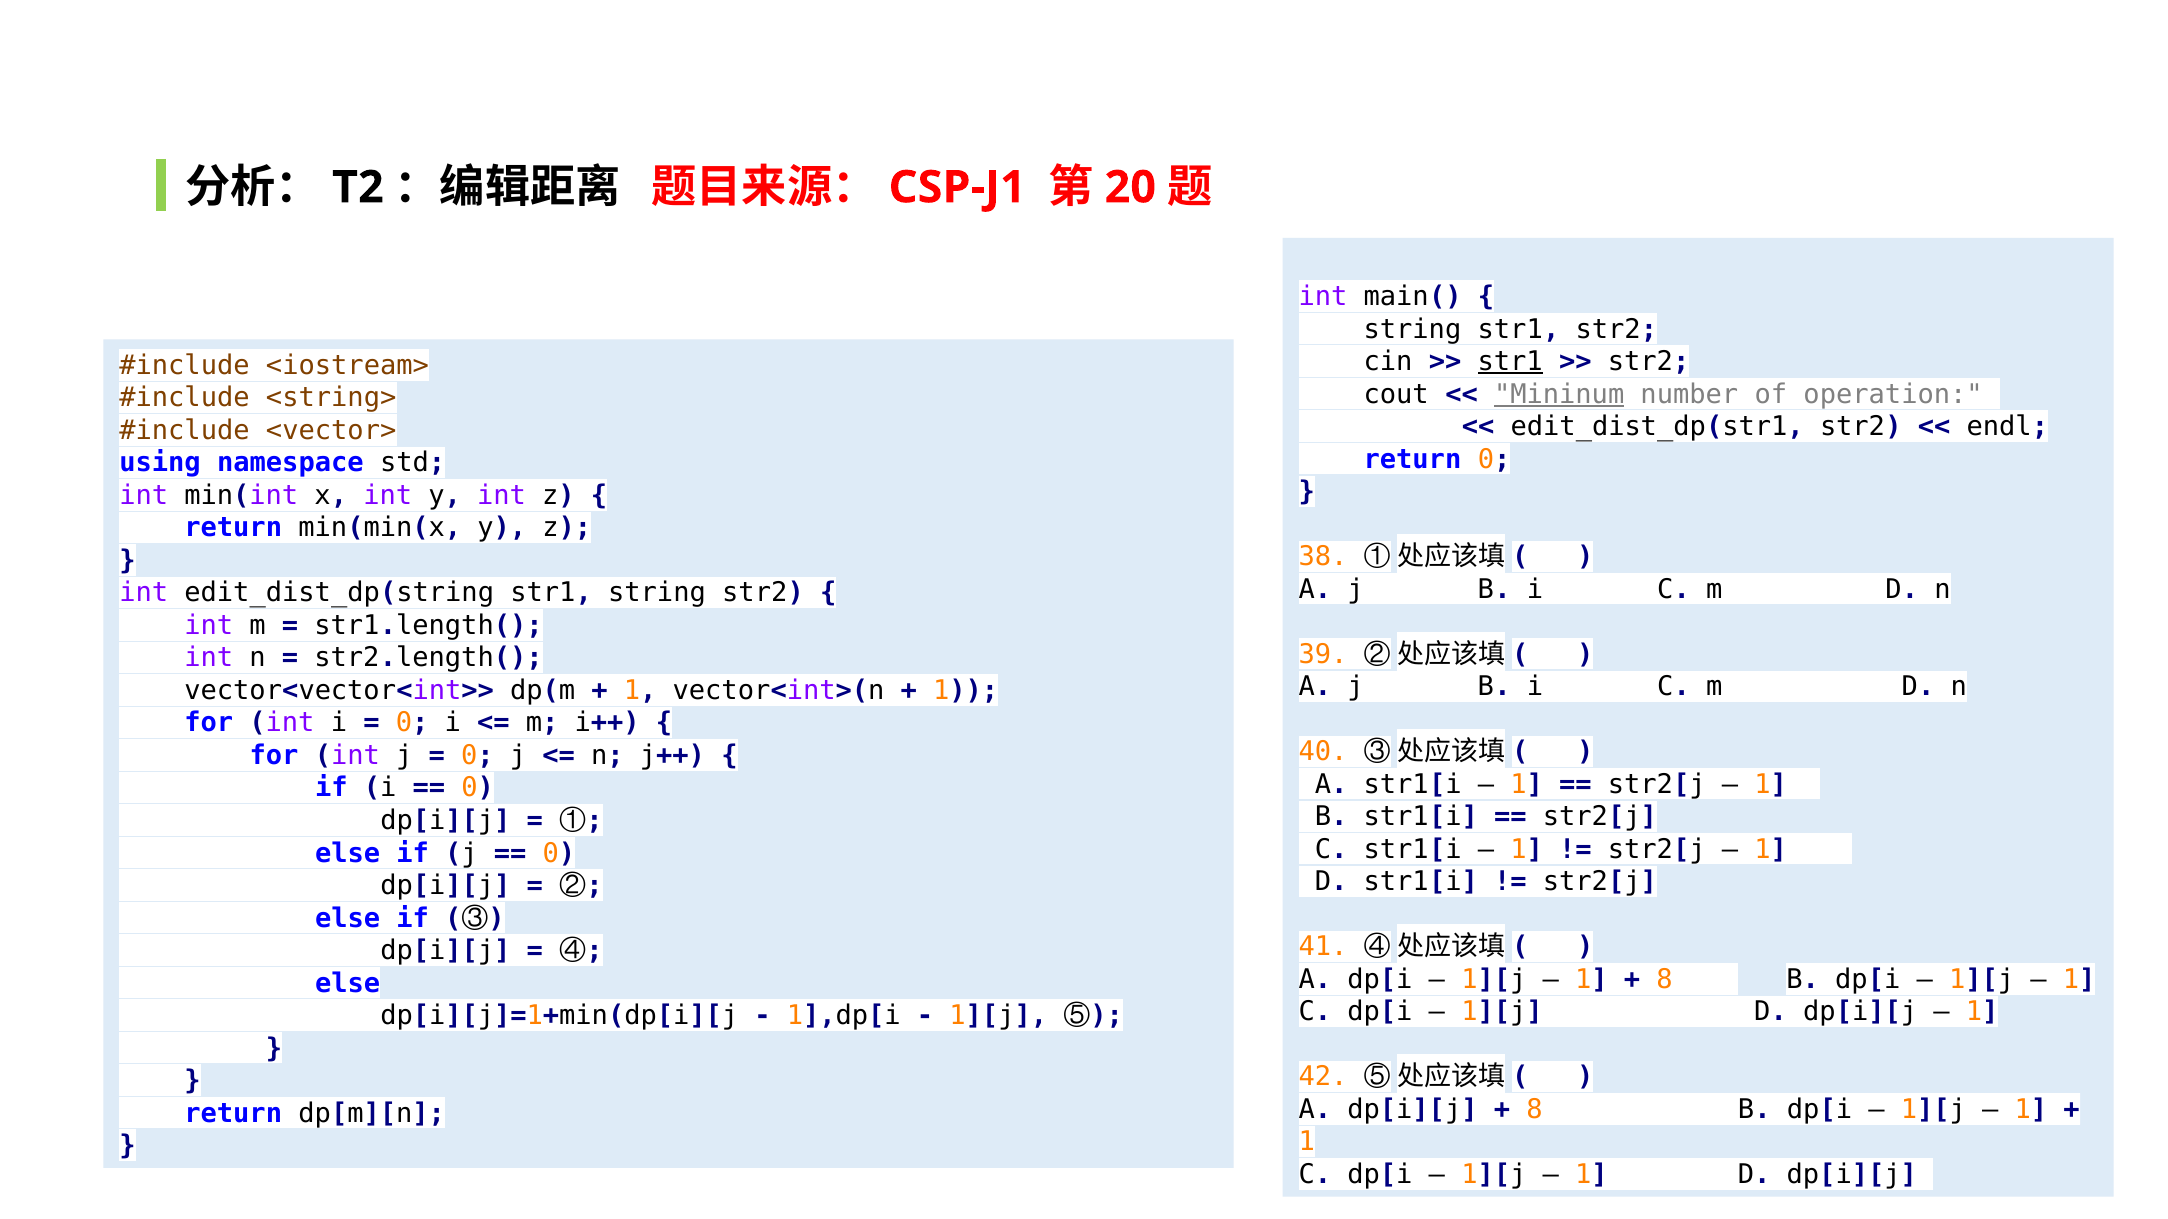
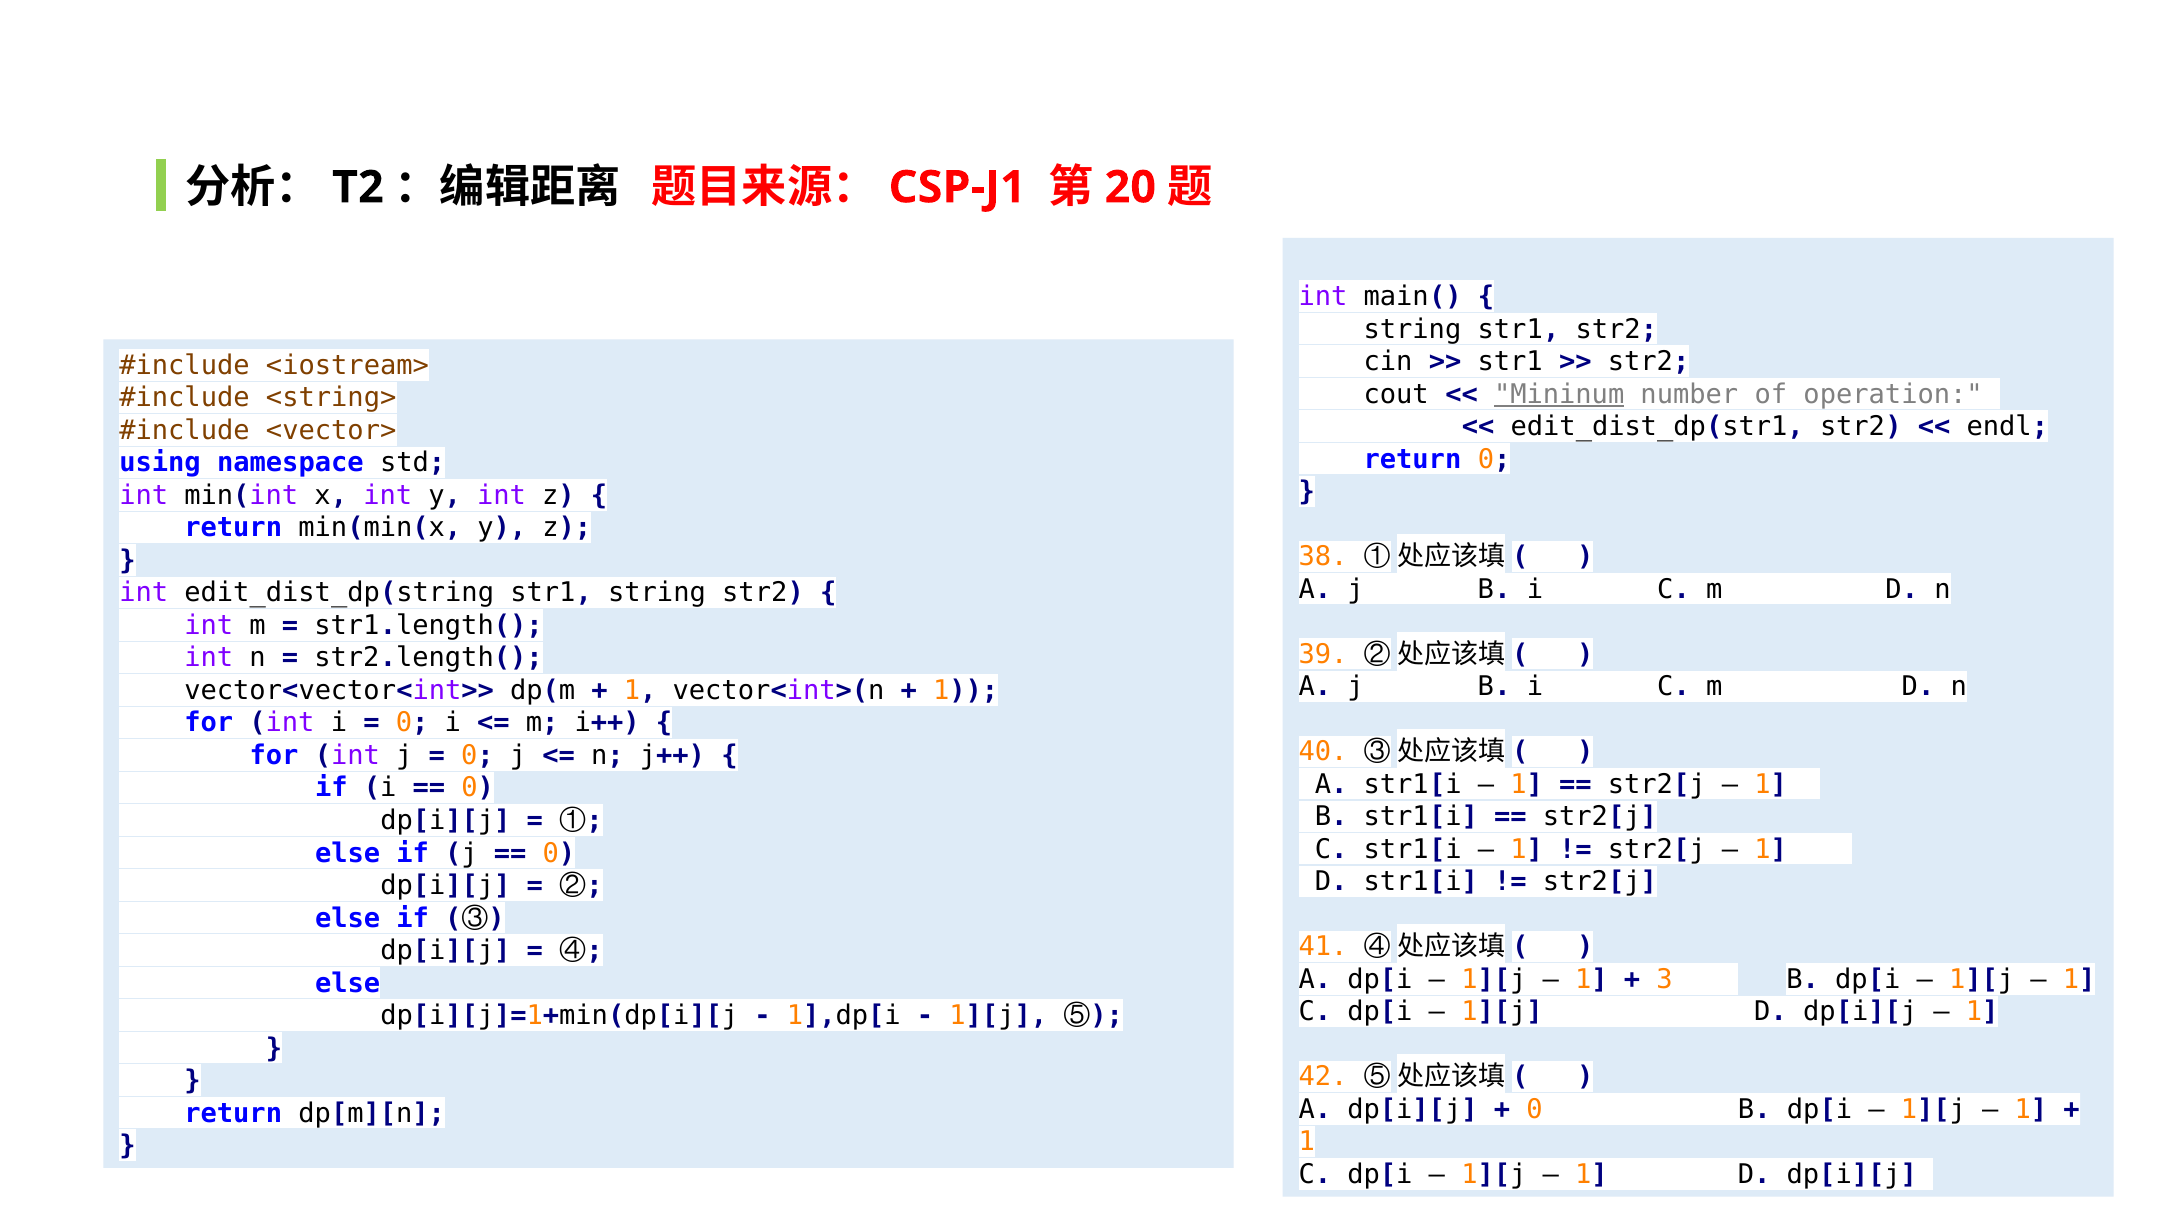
str1 at (1510, 362) underline: present -> none
8 at (1665, 980): 8 -> 3
8 at (1534, 1110): 8 -> 0
